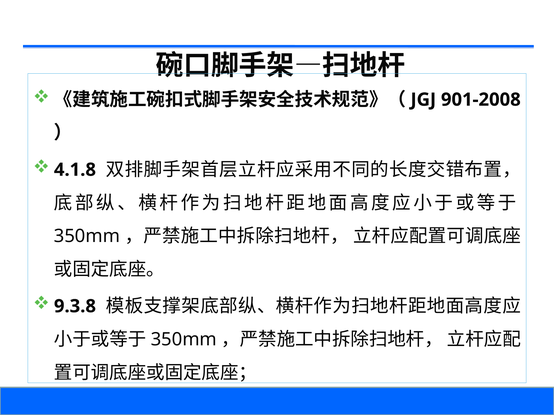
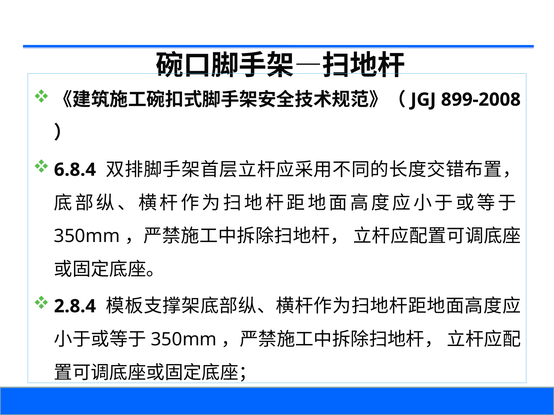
901-2008: 901-2008 -> 899-2008
4.1.8: 4.1.8 -> 6.8.4
9.3.8: 9.3.8 -> 2.8.4
